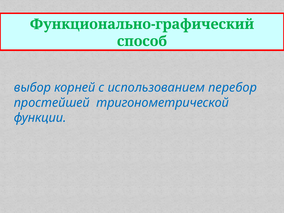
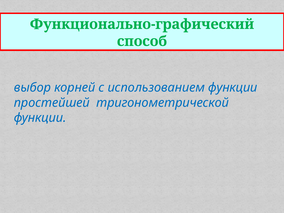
использованием перебор: перебор -> функции
